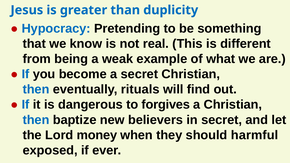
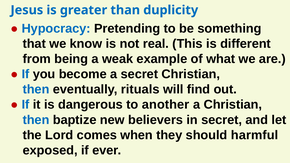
forgives: forgives -> another
money: money -> comes
